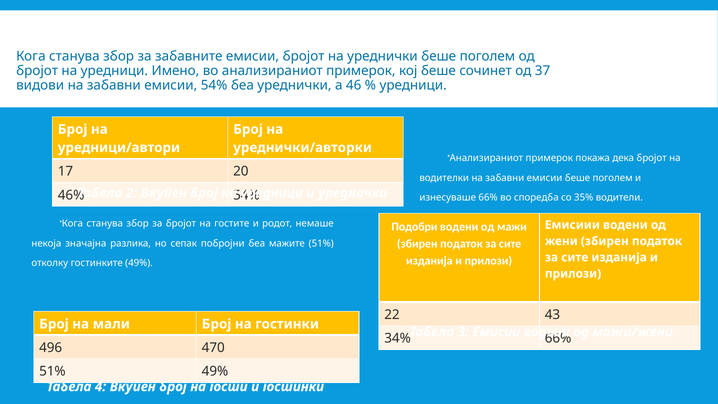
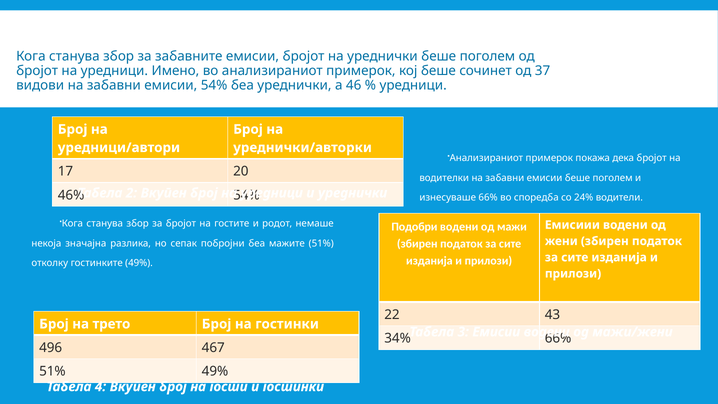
35%: 35% -> 24%
мали: мали -> трето
470: 470 -> 467
